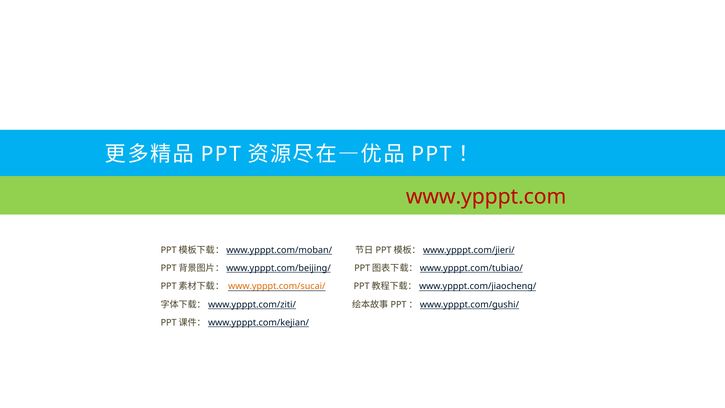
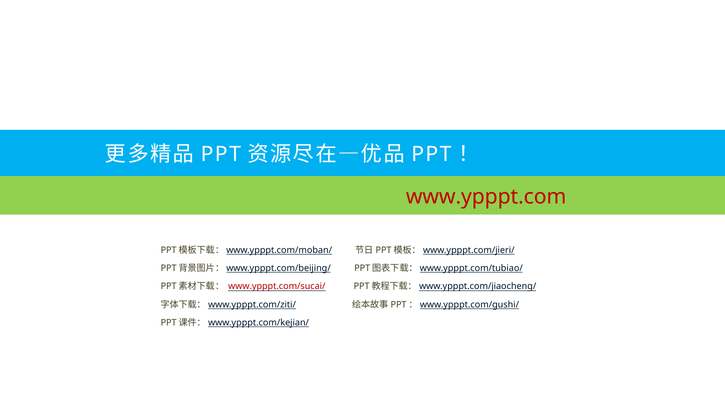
www.ypppt.com/sucai/ colour: orange -> red
